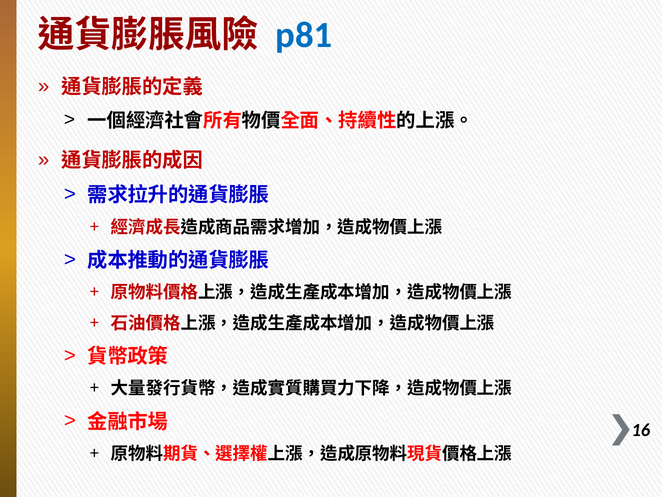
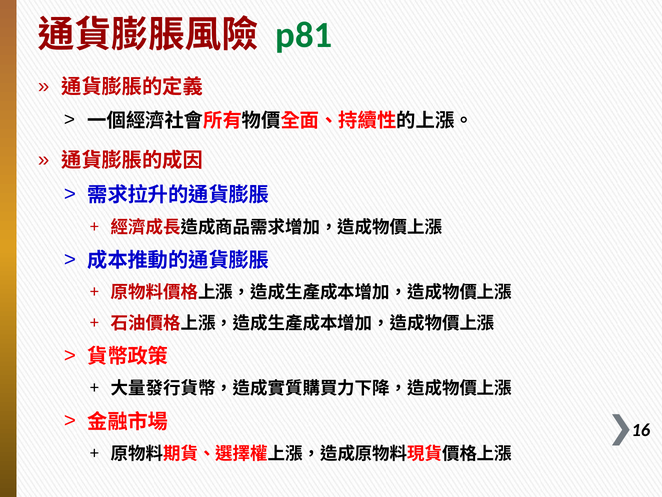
p81 colour: blue -> green
